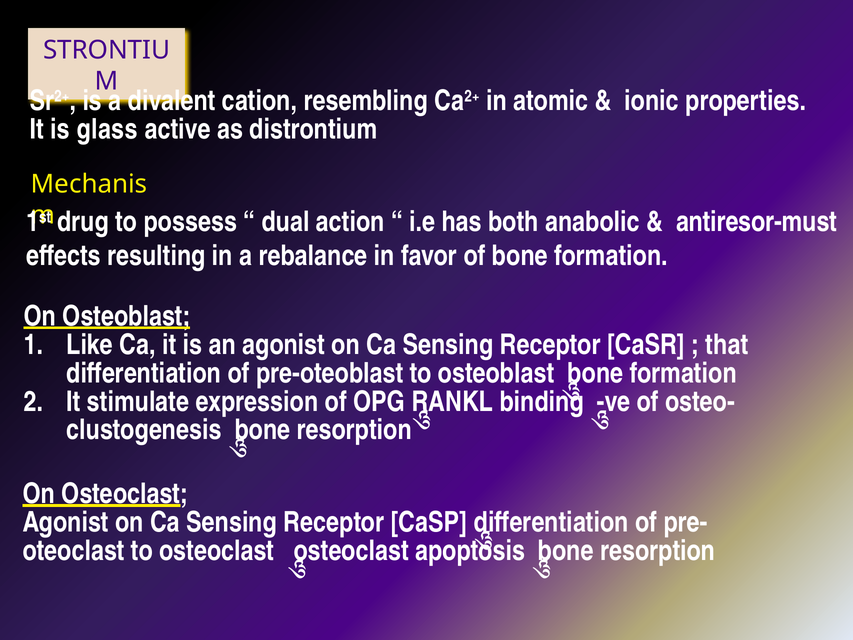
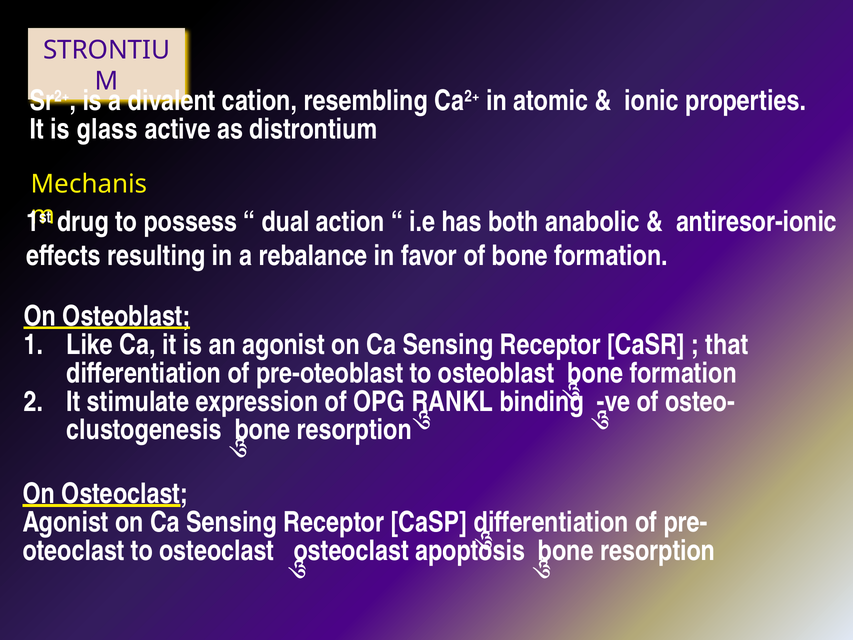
antiresor-must: antiresor-must -> antiresor-ionic
